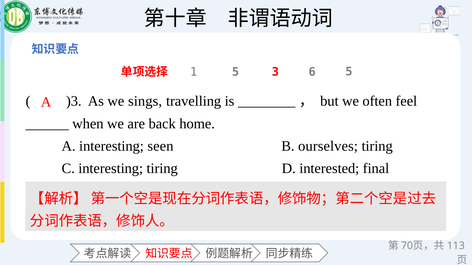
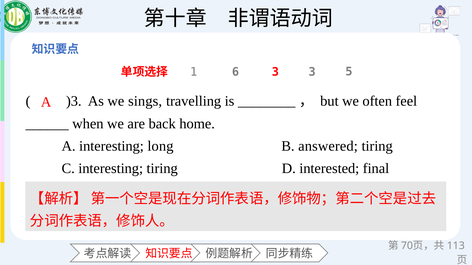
1 5: 5 -> 6
3 6: 6 -> 3
seen: seen -> long
ourselves: ourselves -> answered
